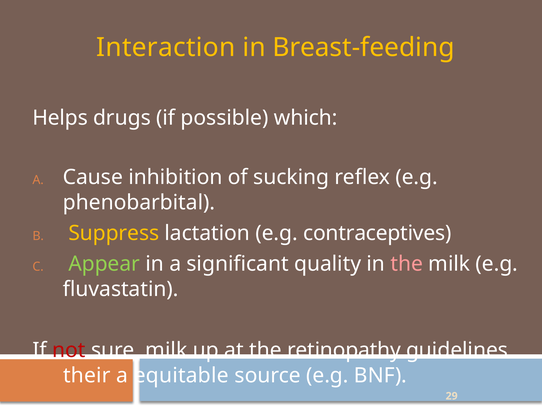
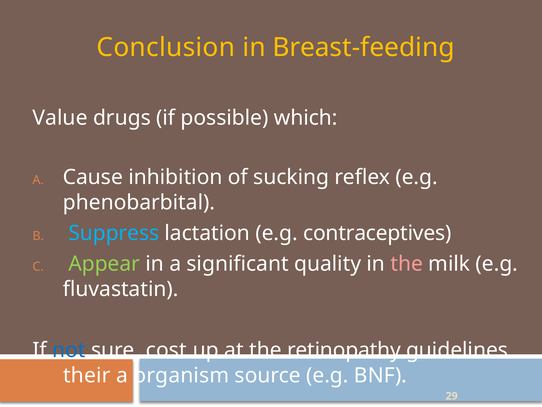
Interaction: Interaction -> Conclusion
Helps: Helps -> Value
Suppress colour: yellow -> light blue
not colour: red -> blue
sure milk: milk -> cost
equitable: equitable -> organism
